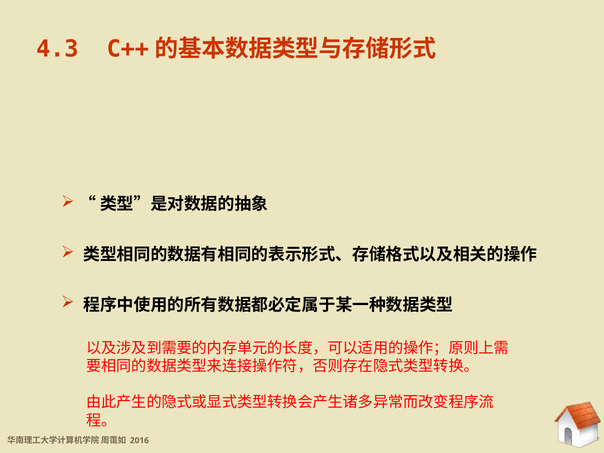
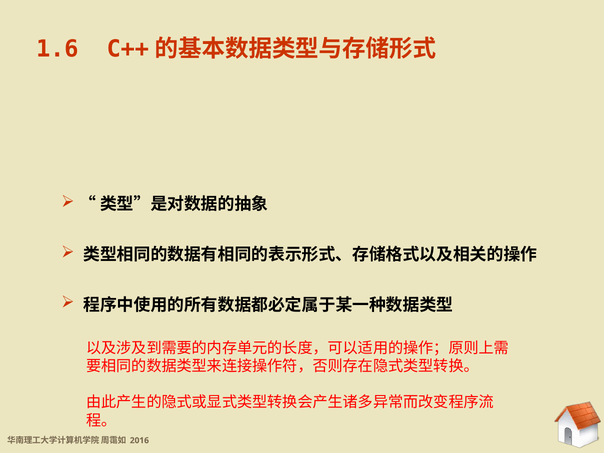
4.3: 4.3 -> 1.6
